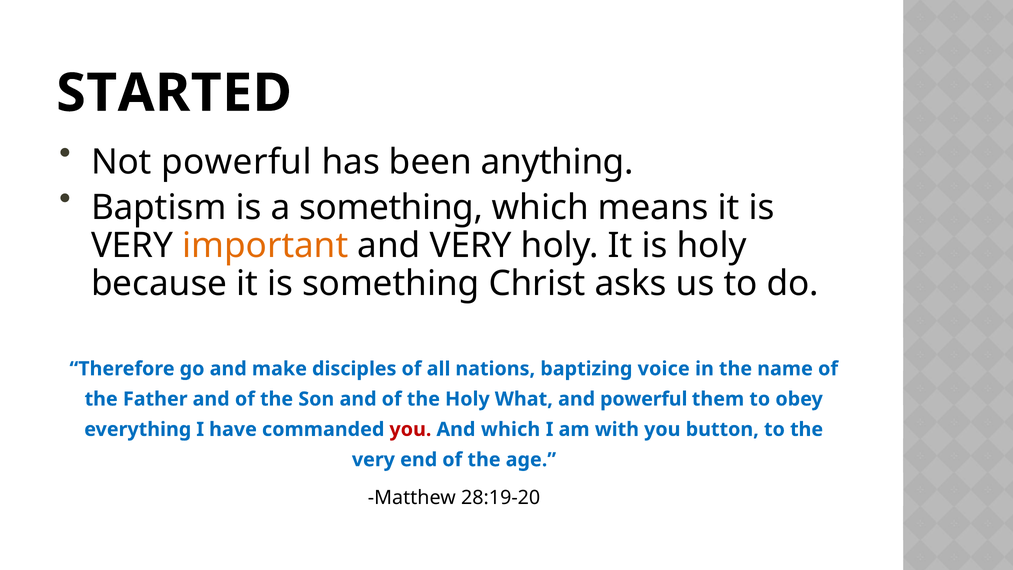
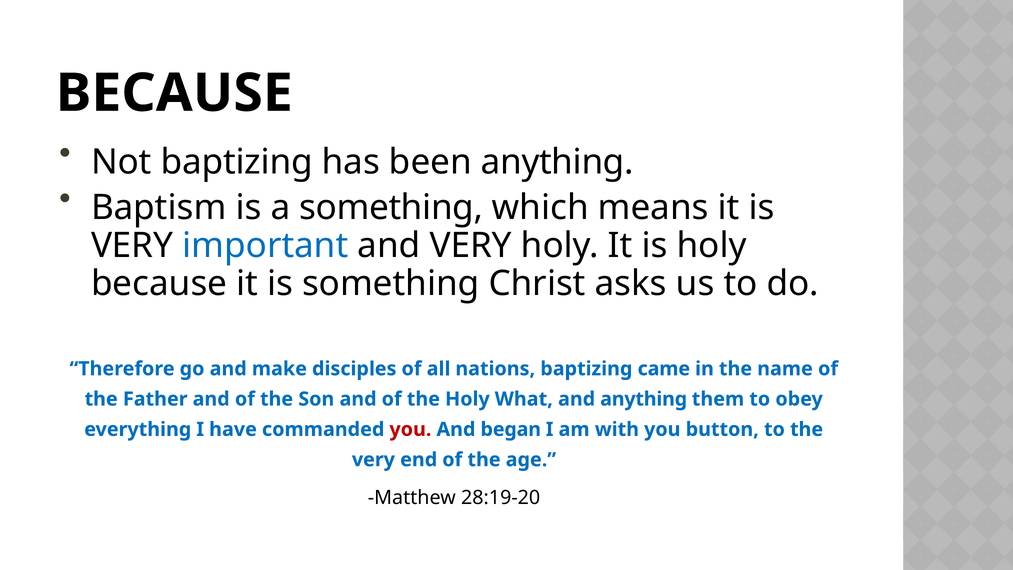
STARTED at (174, 93): STARTED -> BECAUSE
Not powerful: powerful -> baptizing
important colour: orange -> blue
voice: voice -> came
and powerful: powerful -> anything
And which: which -> began
